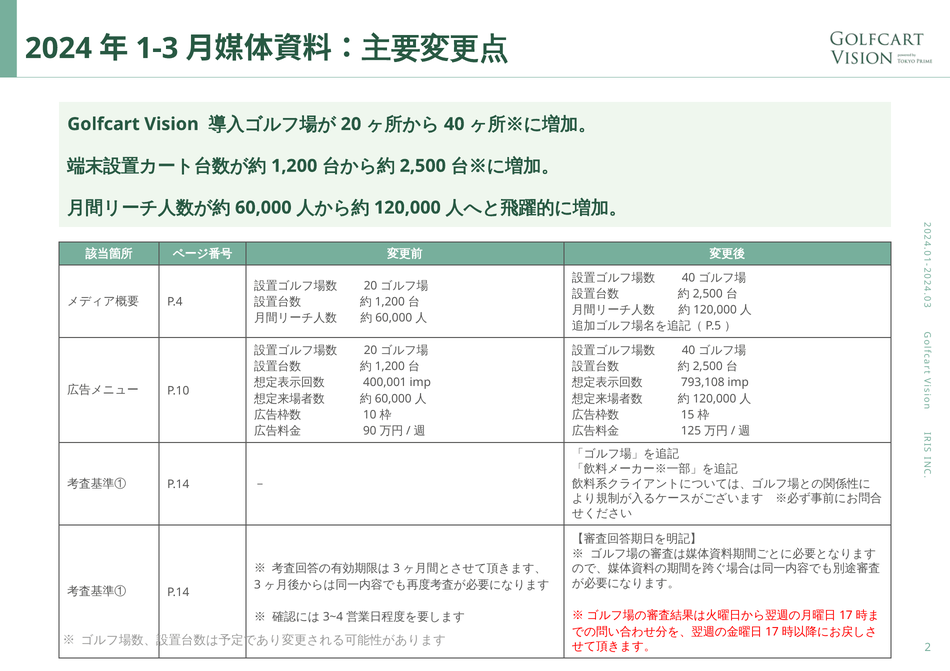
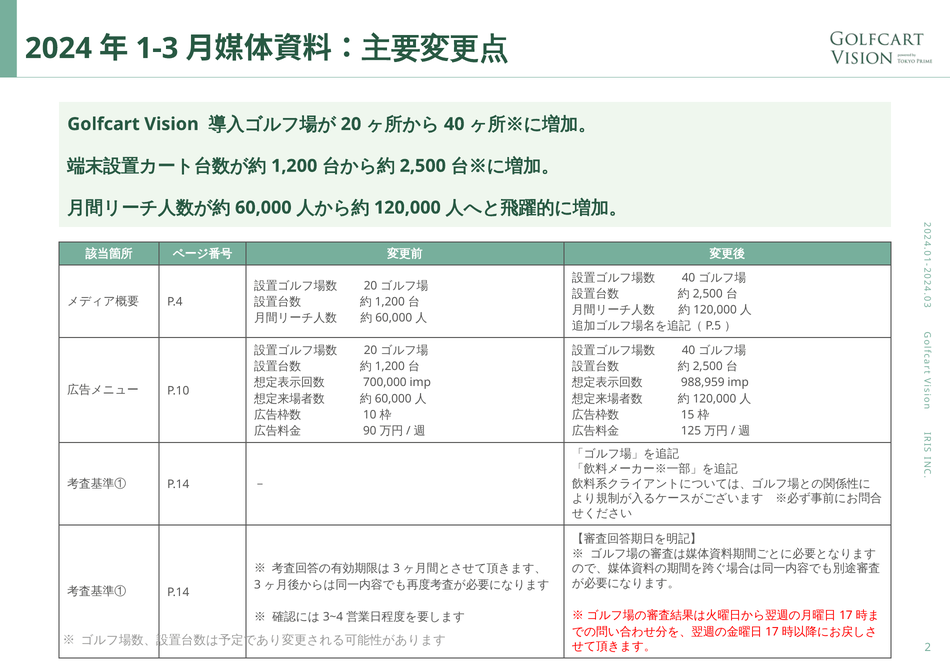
400,001: 400,001 -> 700,000
793,108: 793,108 -> 988,959
